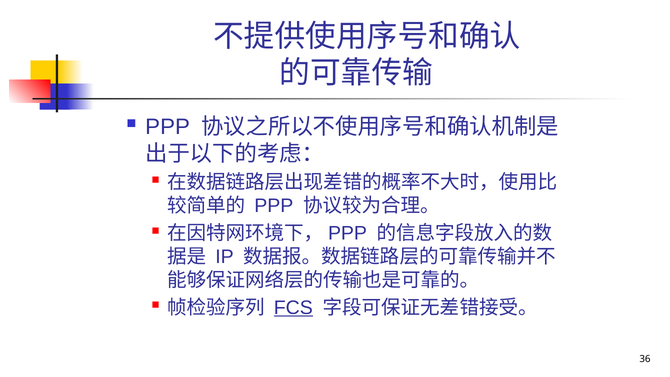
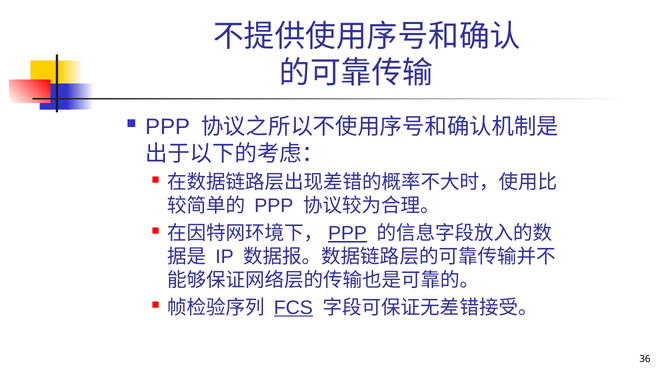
PPP at (348, 233) underline: none -> present
